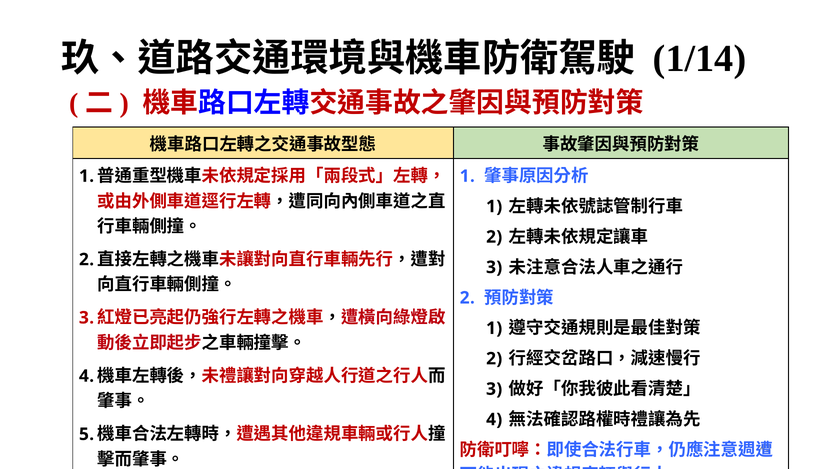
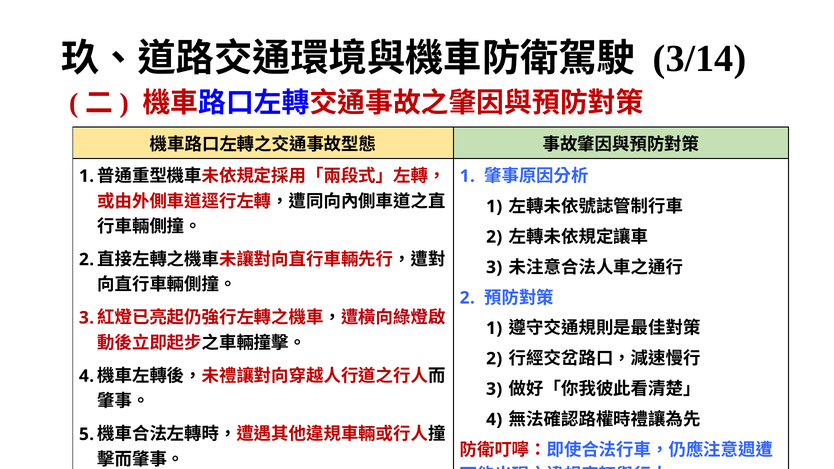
1/14: 1/14 -> 3/14
